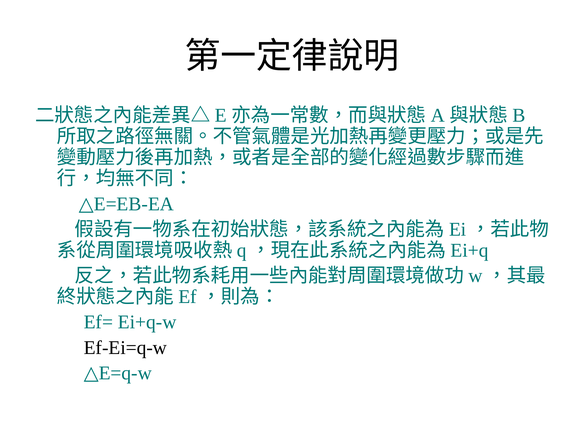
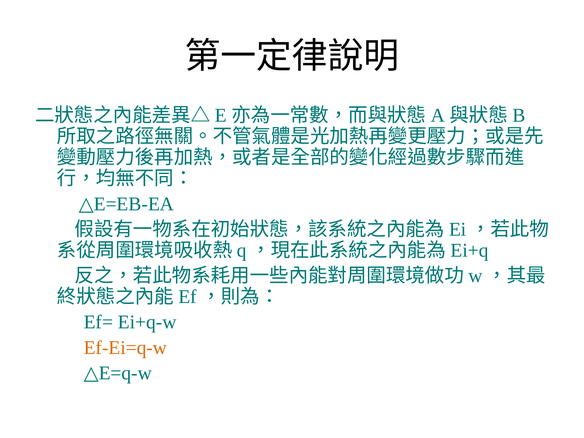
Ef-Ei=q-w colour: black -> orange
